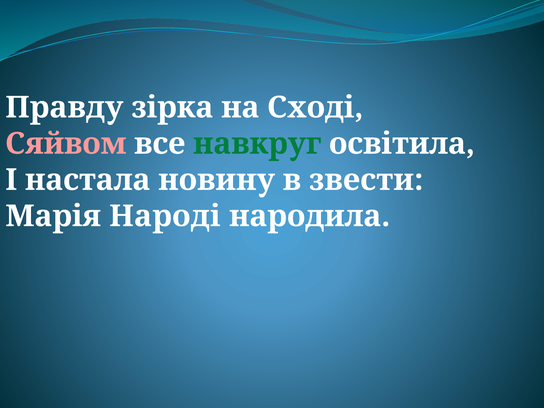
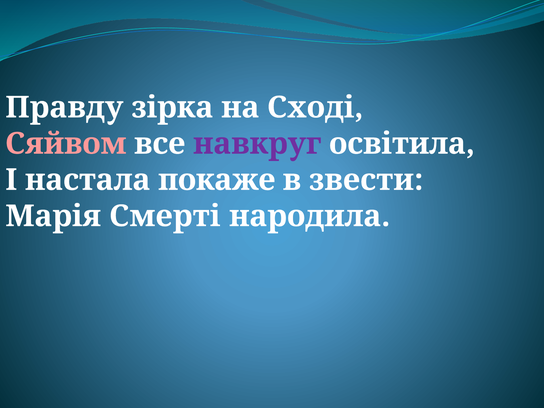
навкруг colour: green -> purple
новину: новину -> покаже
Народі: Народі -> Смерті
